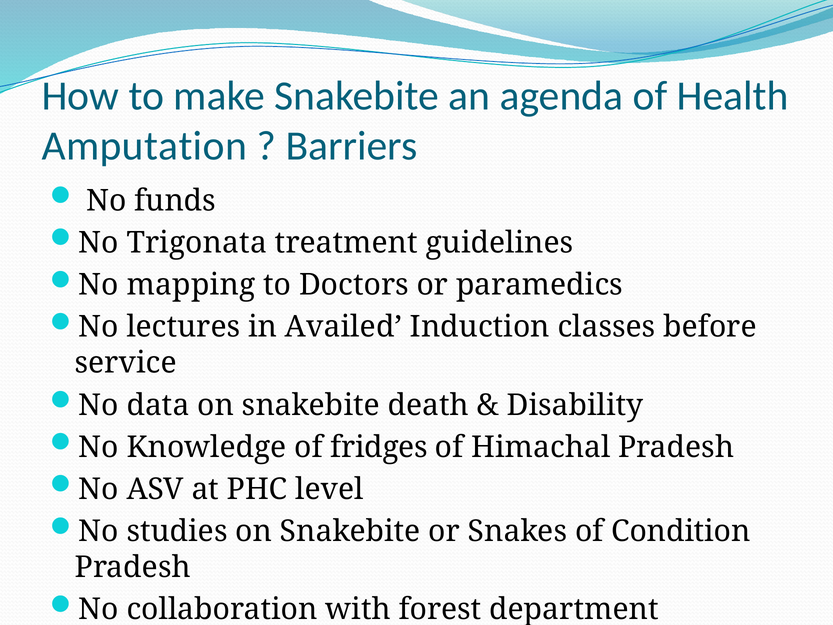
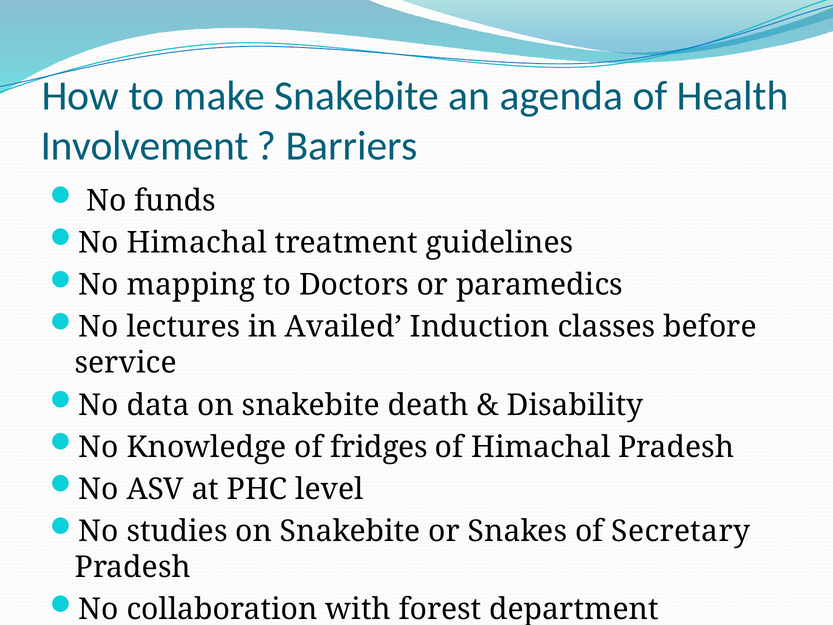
Amputation: Amputation -> Involvement
No Trigonata: Trigonata -> Himachal
Condition: Condition -> Secretary
